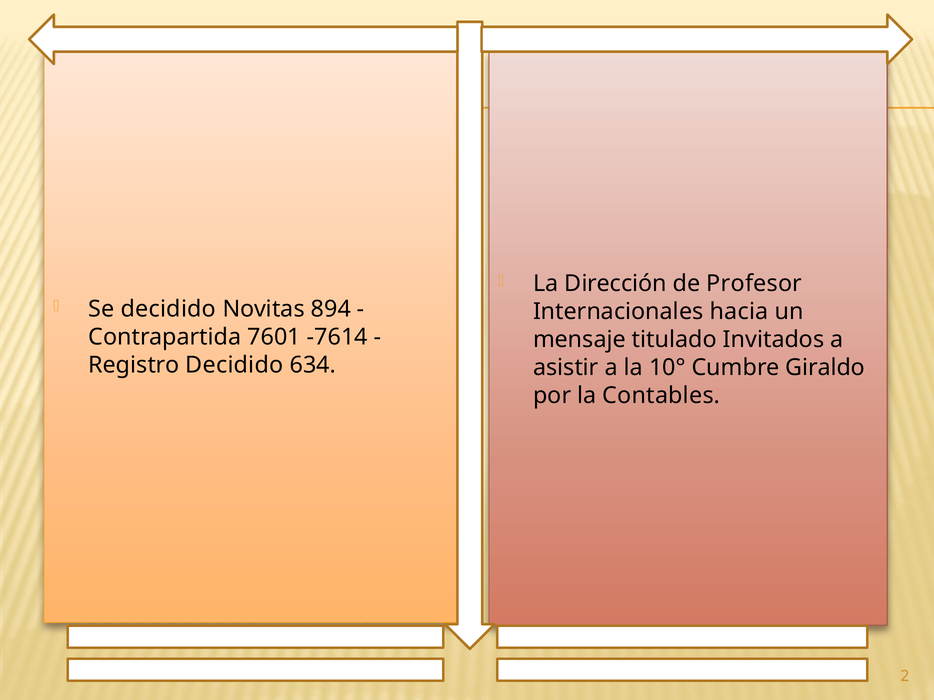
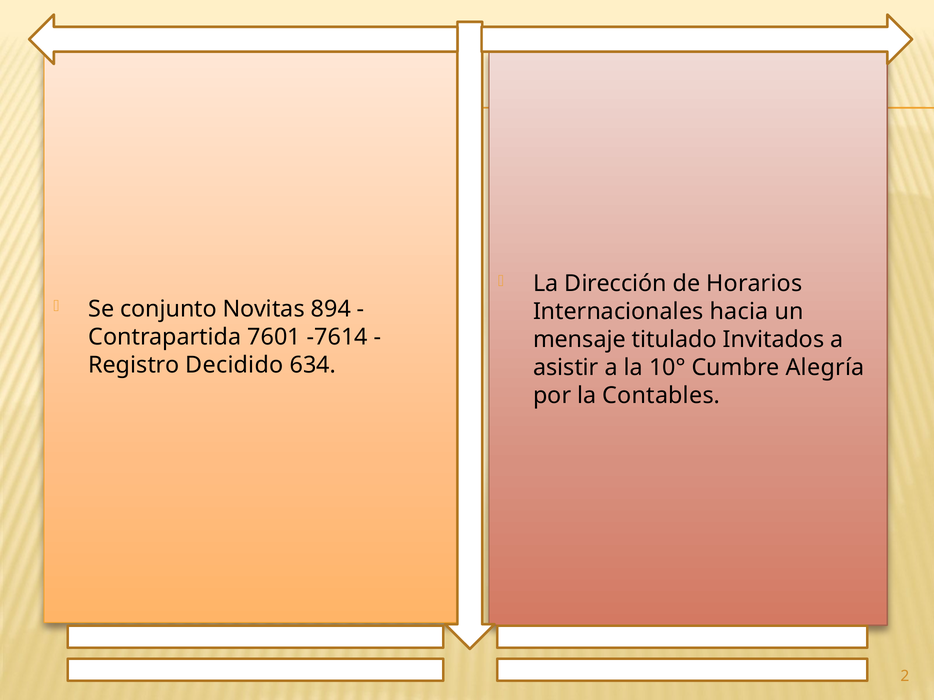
Profesor: Profesor -> Horarios
Se decidido: decidido -> conjunto
Giraldo: Giraldo -> Alegría
